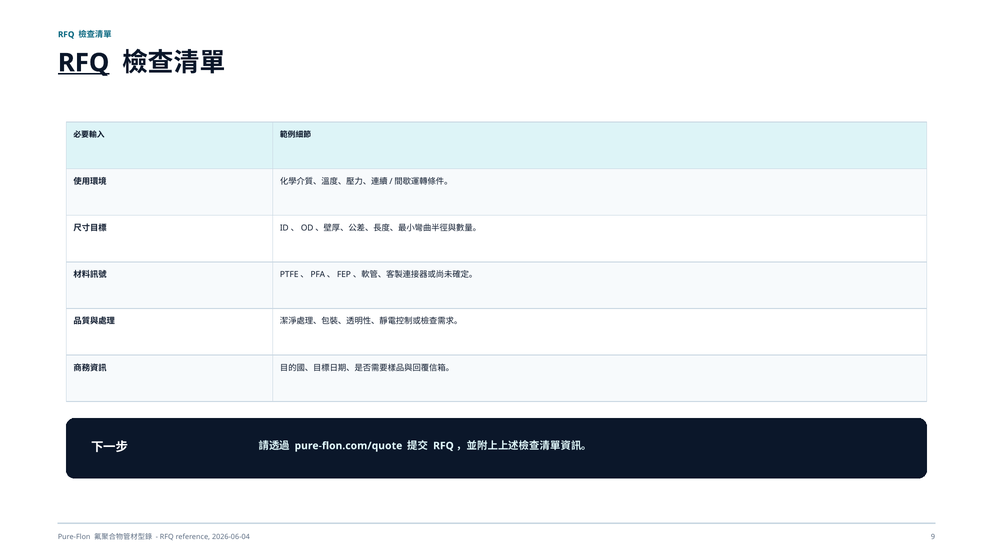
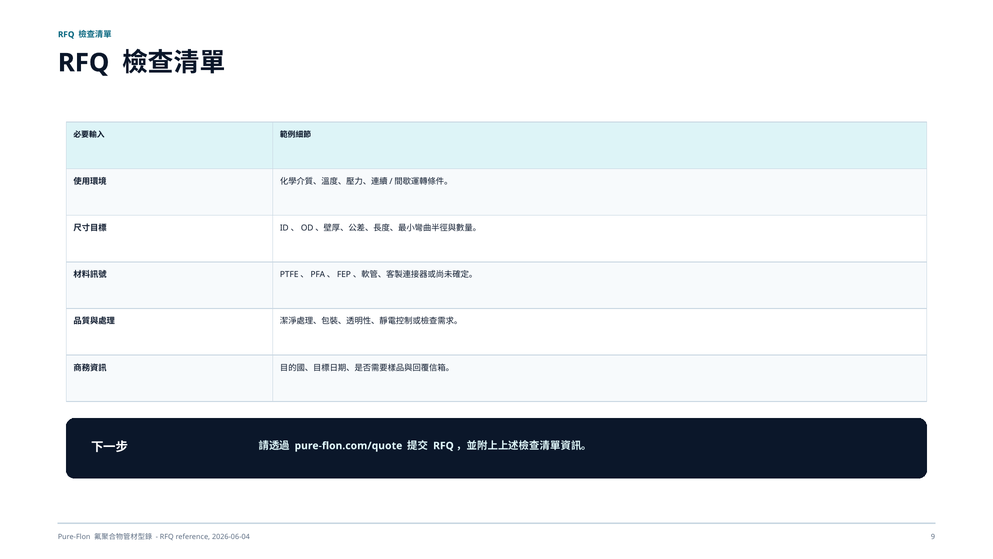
RFQ at (84, 63) underline: present -> none
